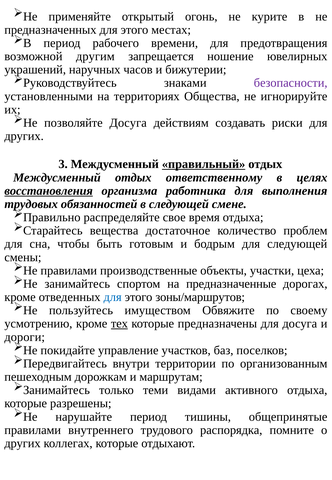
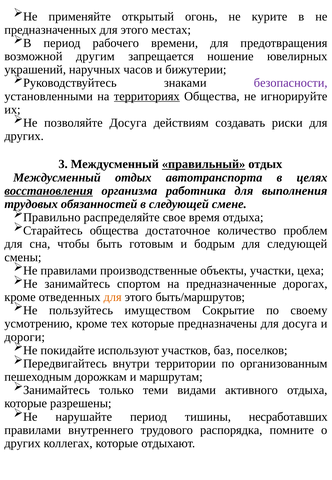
территориях underline: none -> present
ответственному: ответственному -> автотранспорта
Старайтесь вещества: вещества -> общества
для at (113, 297) colour: blue -> orange
зоны/маршрутов: зоны/маршрутов -> быть/маршрутов
Обвяжите: Обвяжите -> Сокрытие
тех underline: present -> none
управление: управление -> используют
общепринятые: общепринятые -> несработавших
